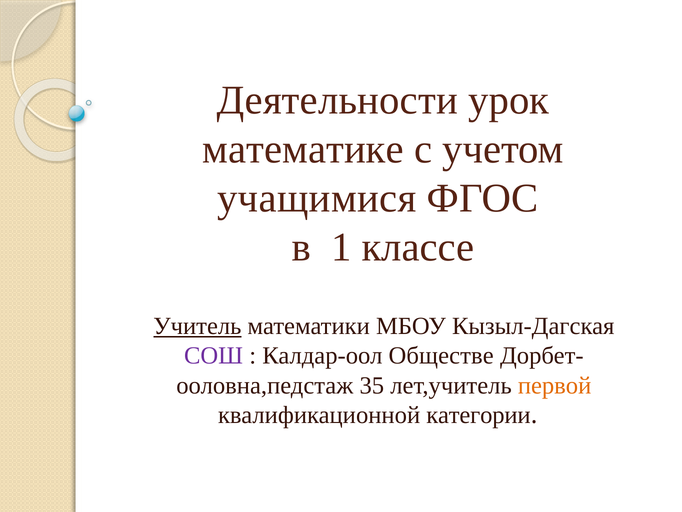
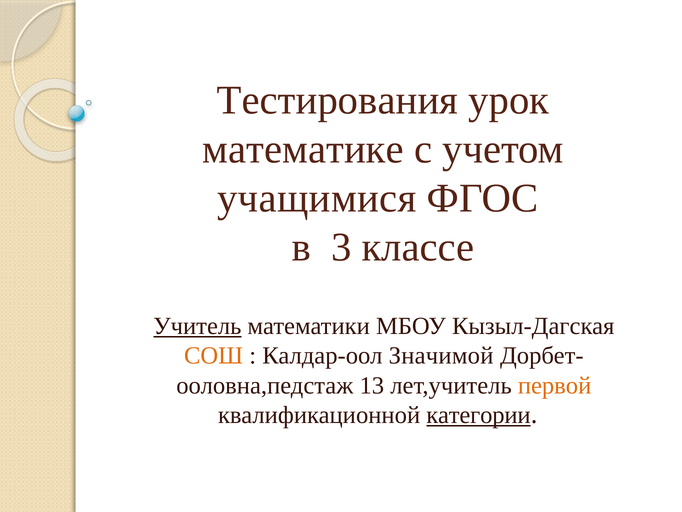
Деятельности: Деятельности -> Тестирования
1: 1 -> 3
СОШ colour: purple -> orange
Обществе: Обществе -> Значимой
35: 35 -> 13
категории underline: none -> present
